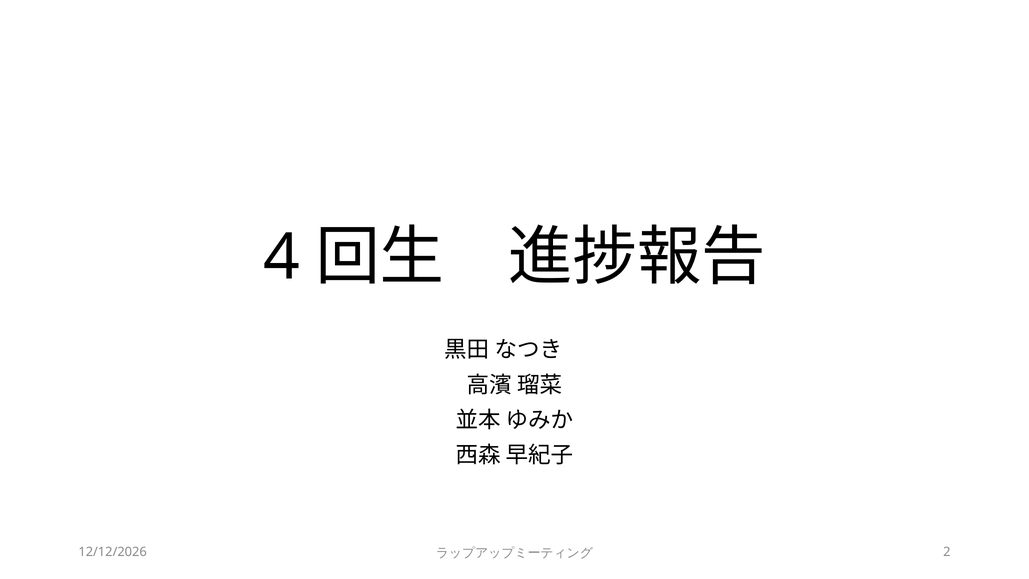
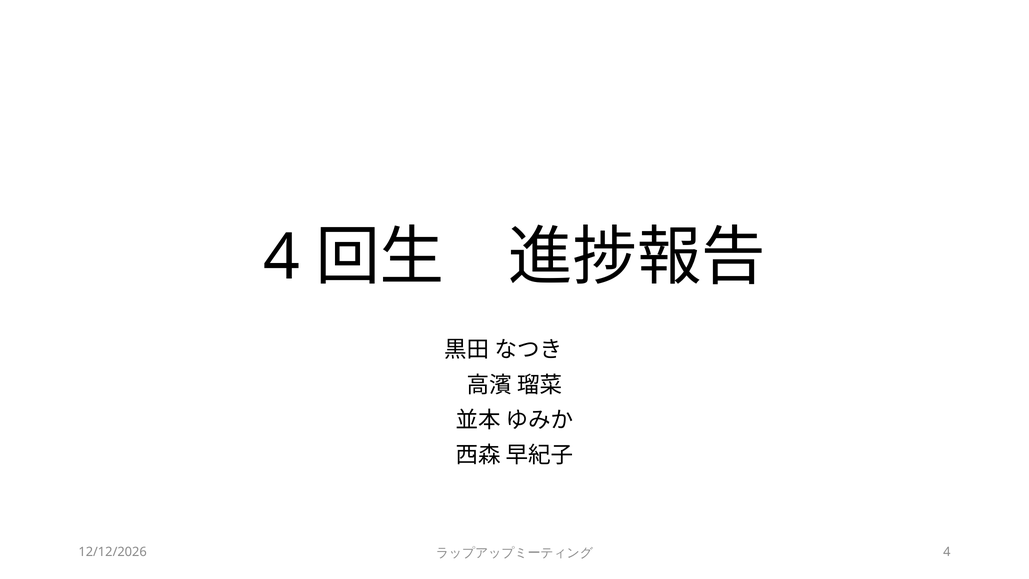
2 at (947, 552): 2 -> 4
